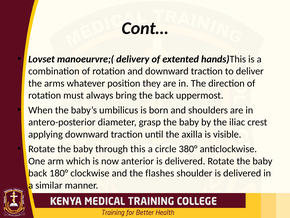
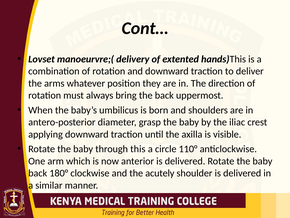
380°: 380° -> 110°
flashes: flashes -> acutely
